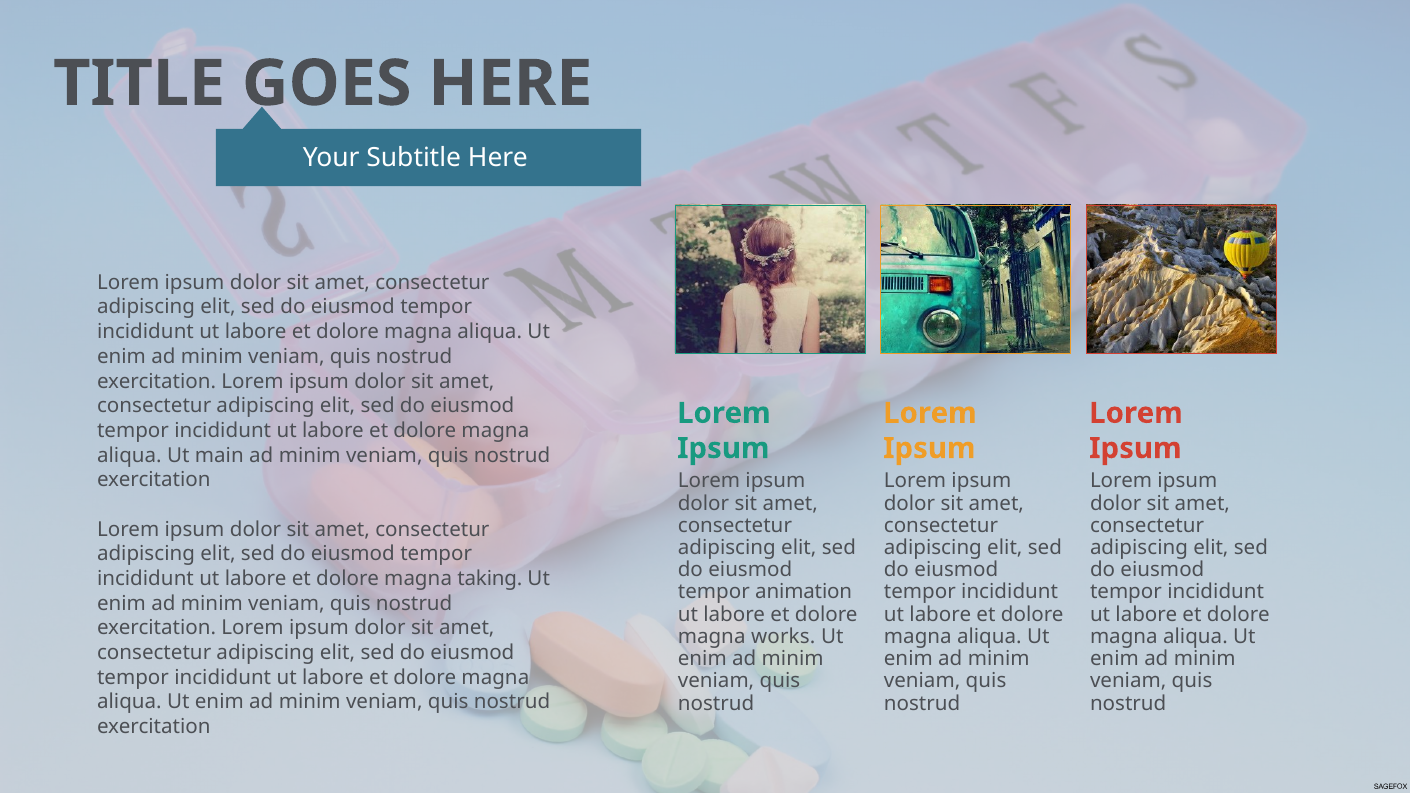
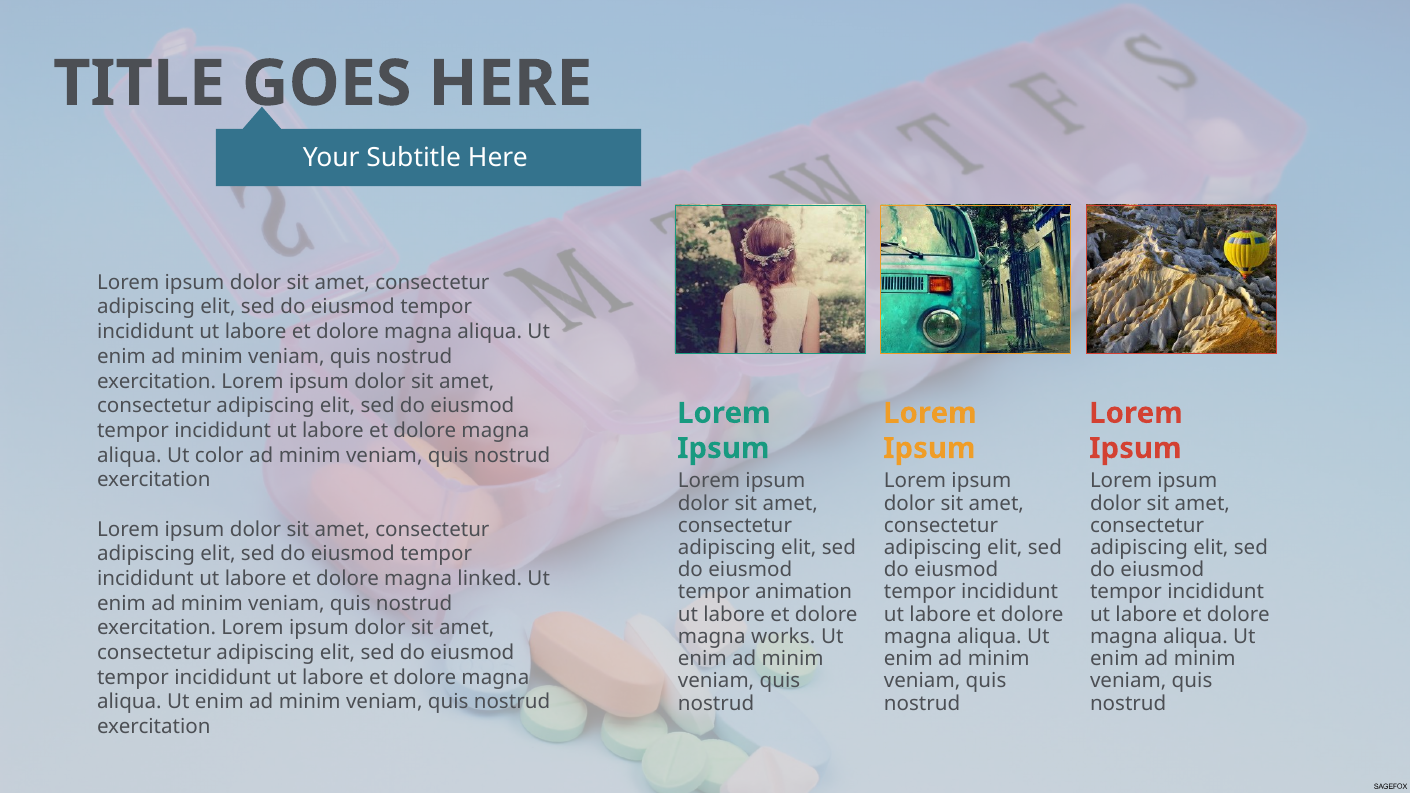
main: main -> color
taking: taking -> linked
